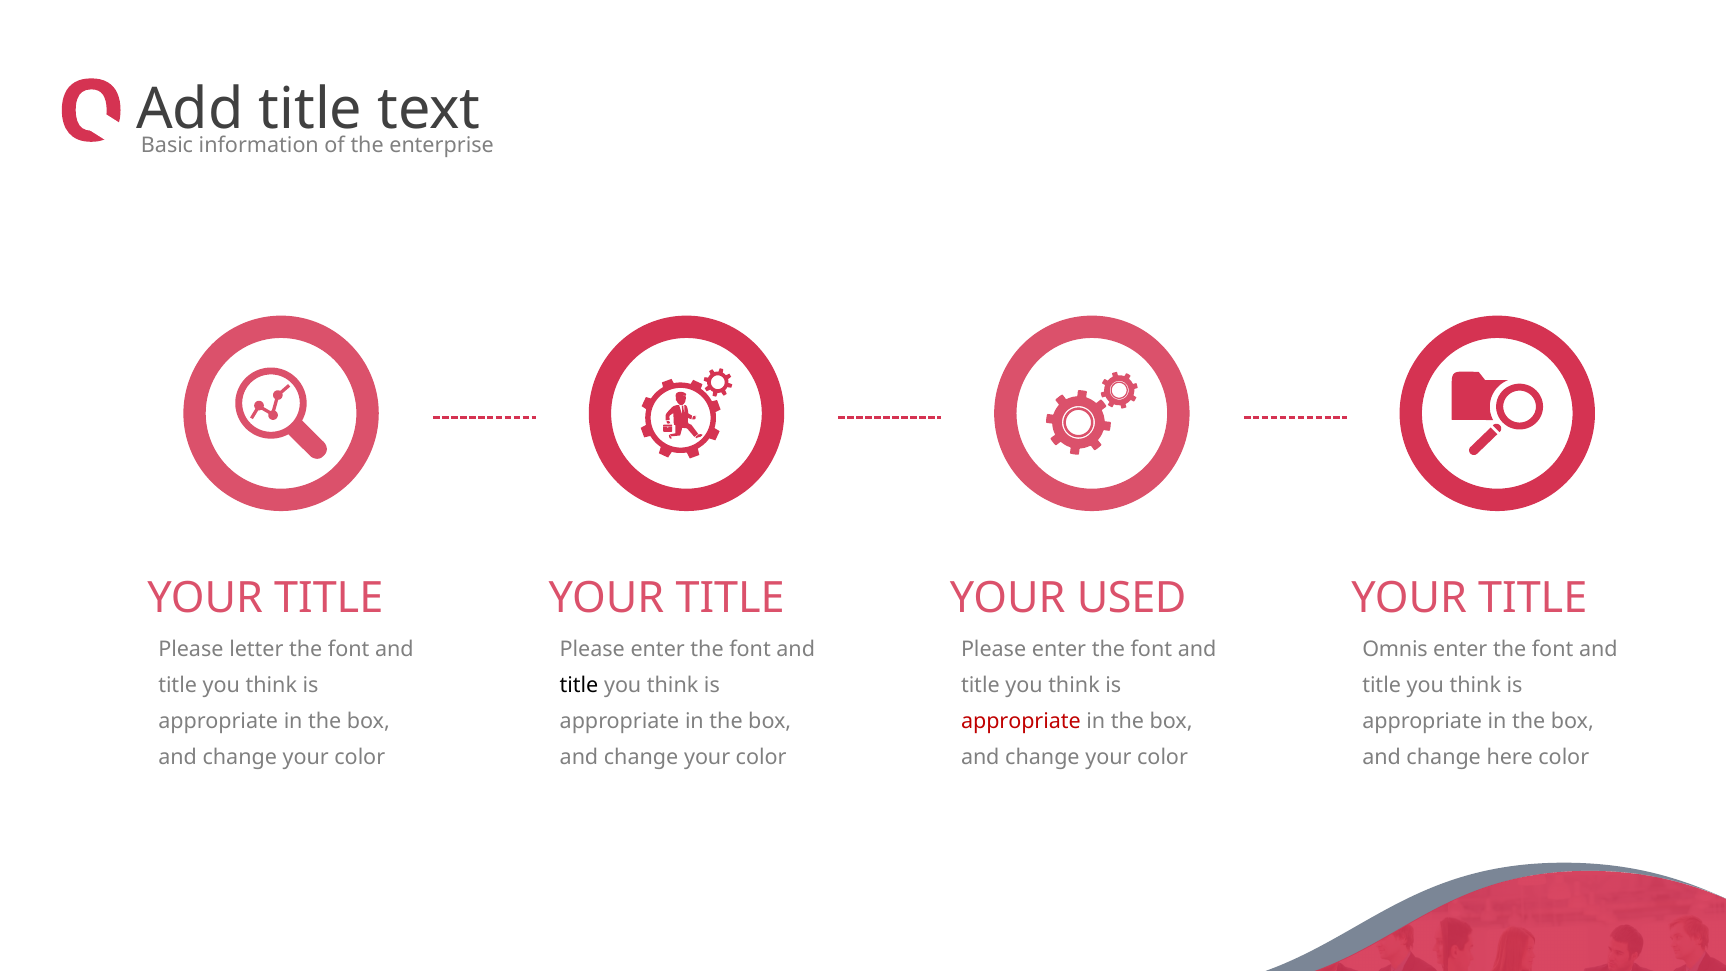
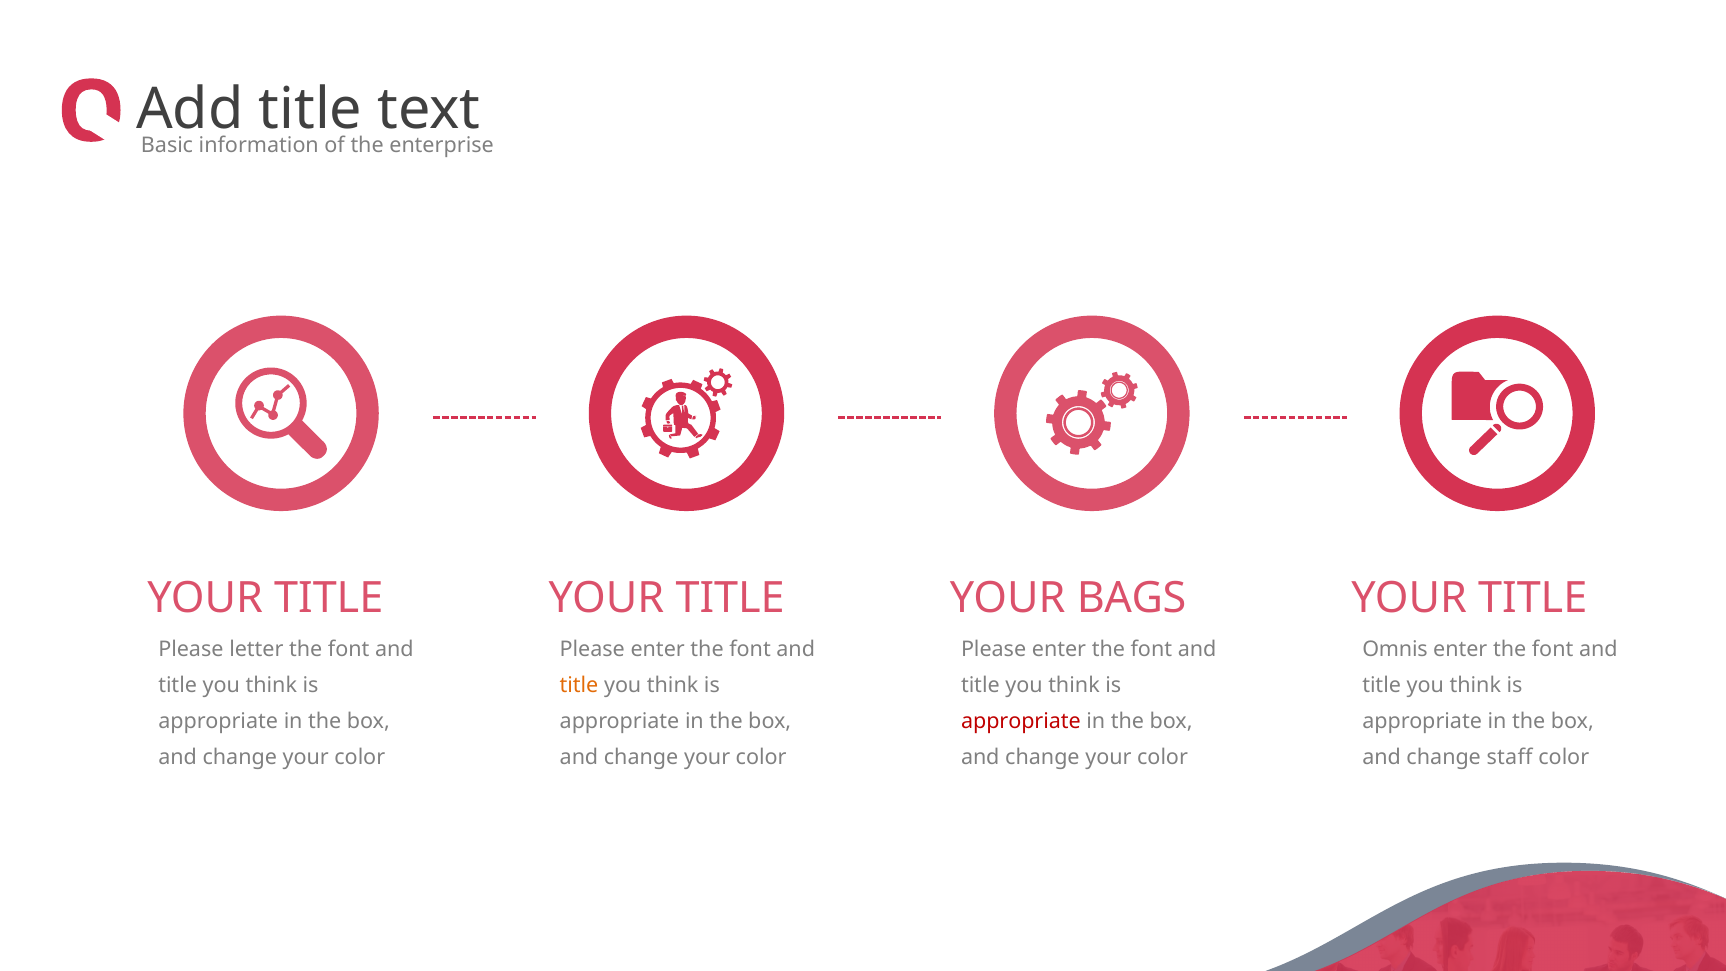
USED: USED -> BAGS
title at (579, 685) colour: black -> orange
here: here -> staff
